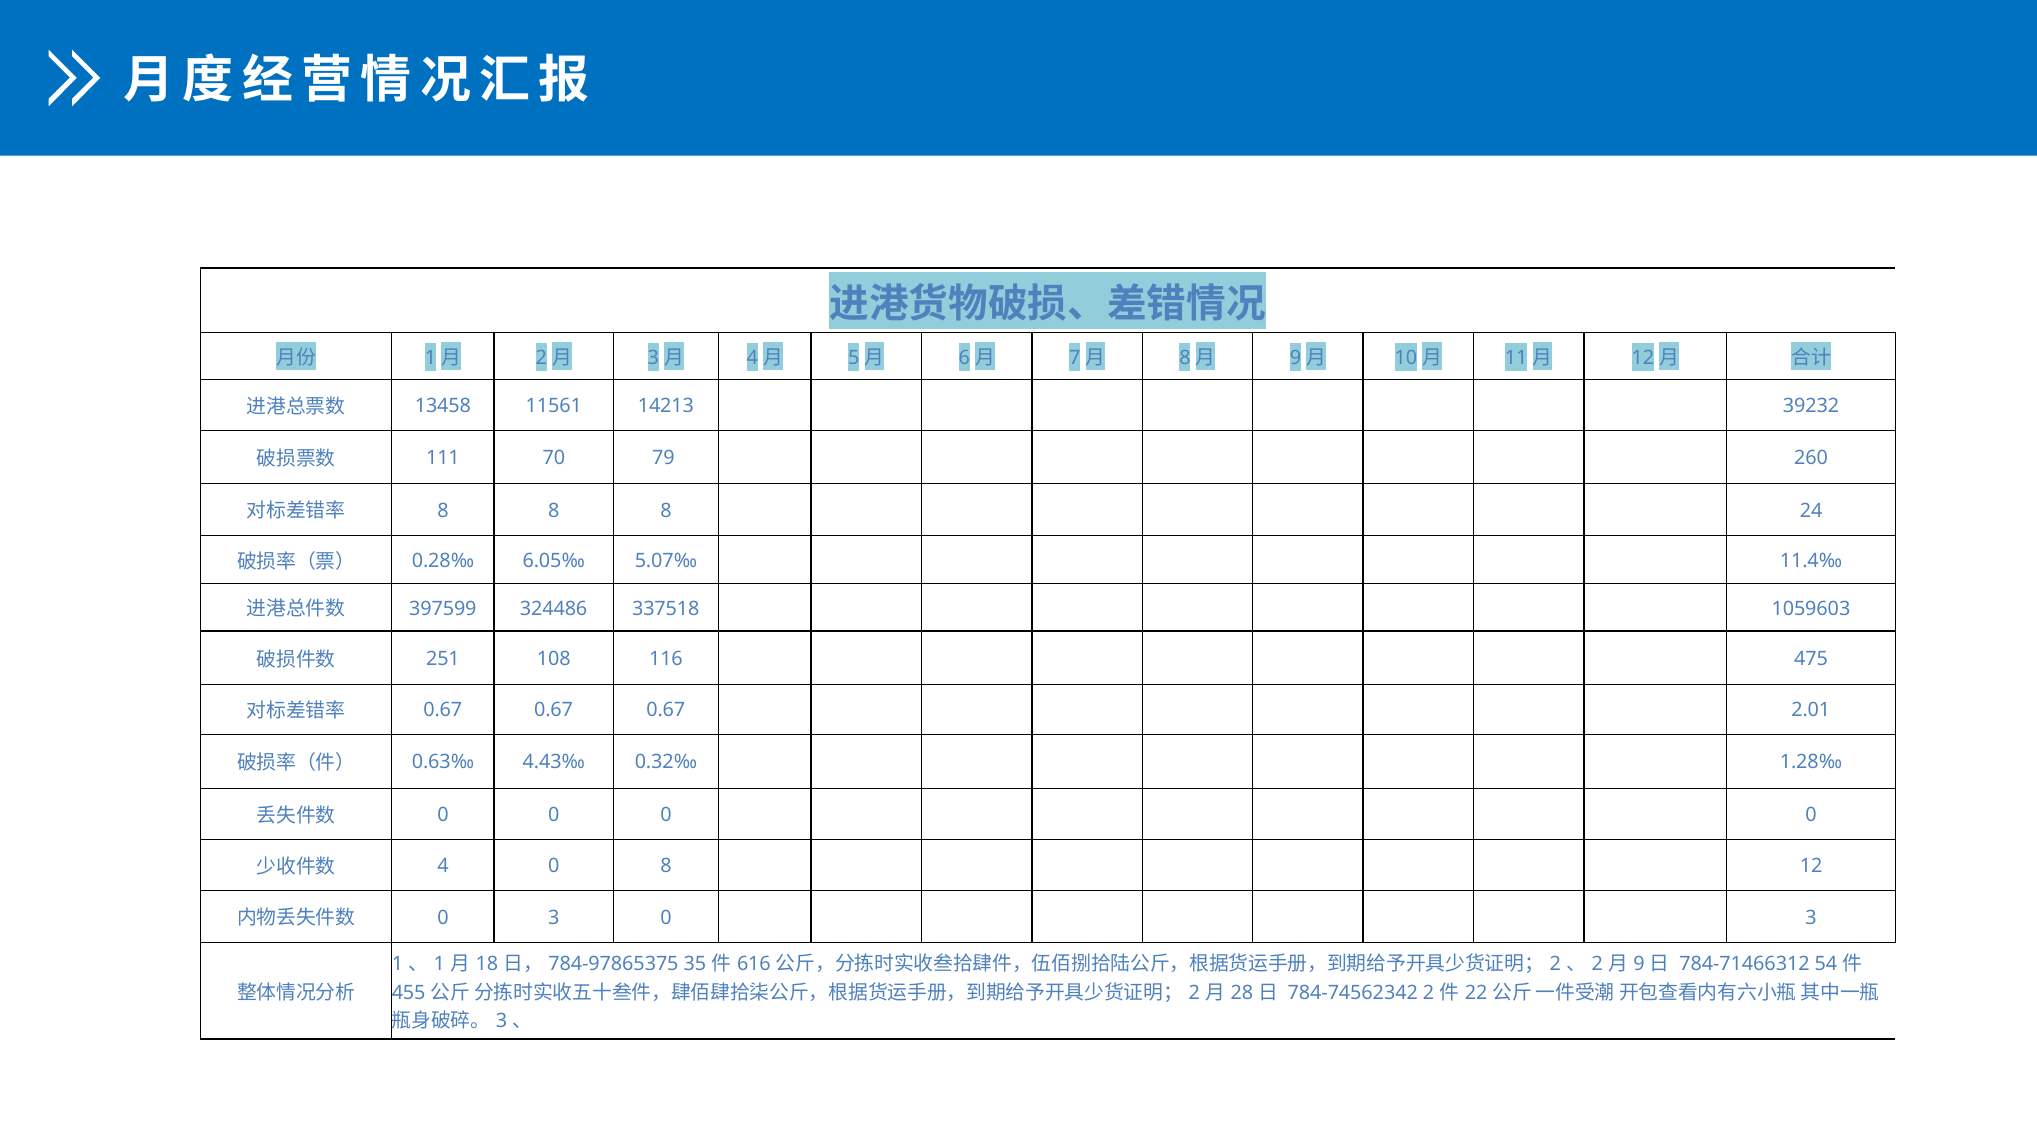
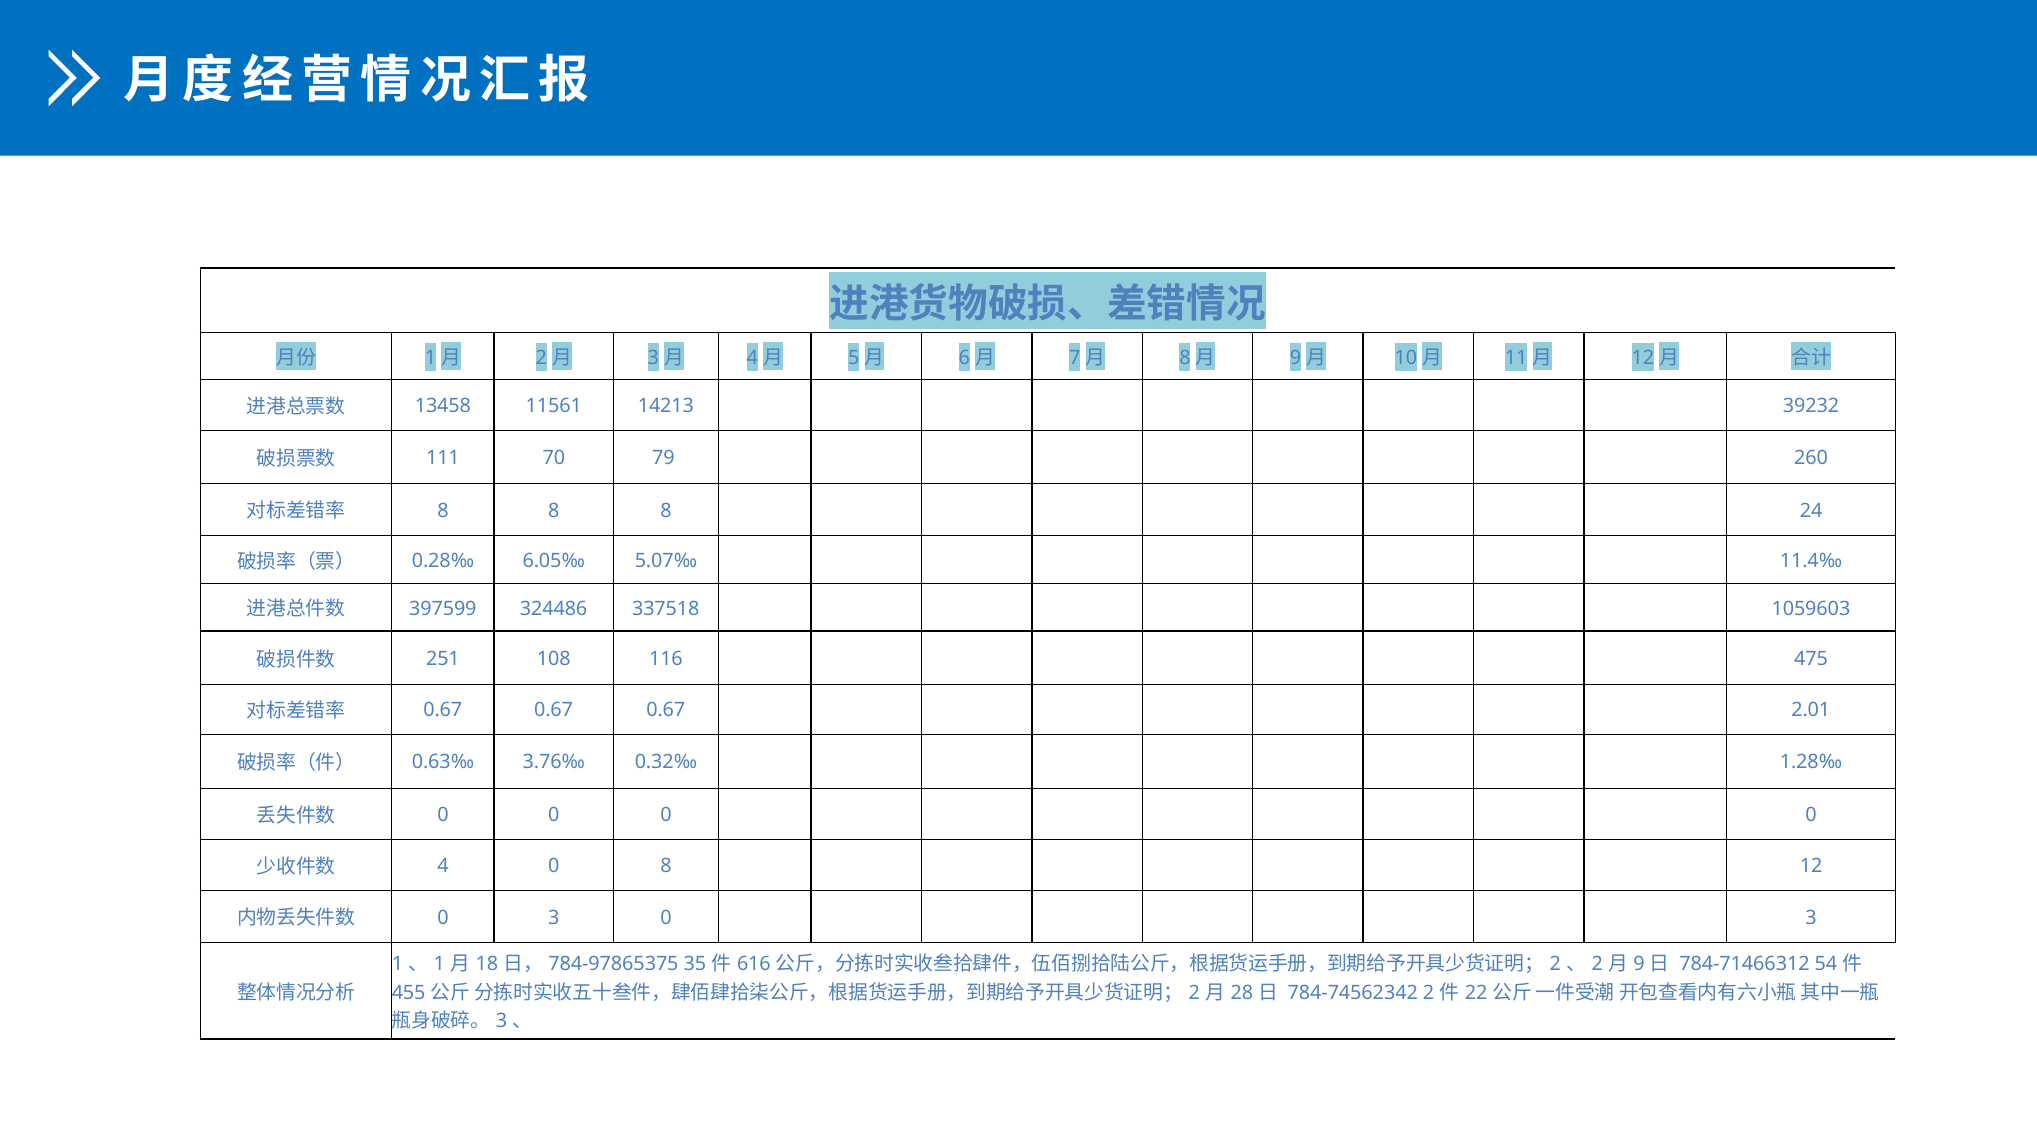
4.43‰: 4.43‰ -> 3.76‰
